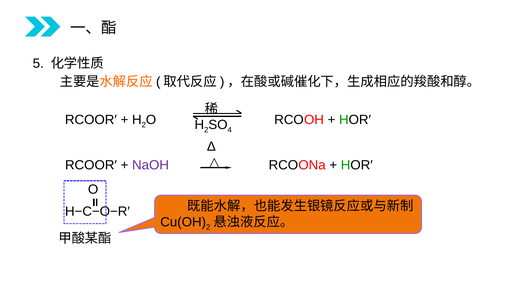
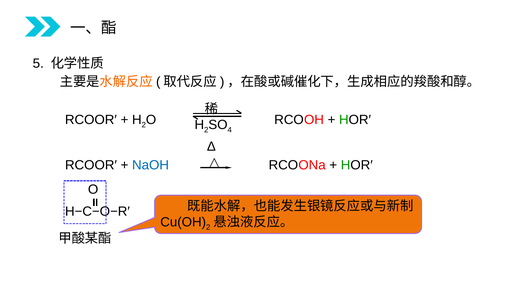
NaOH colour: purple -> blue
